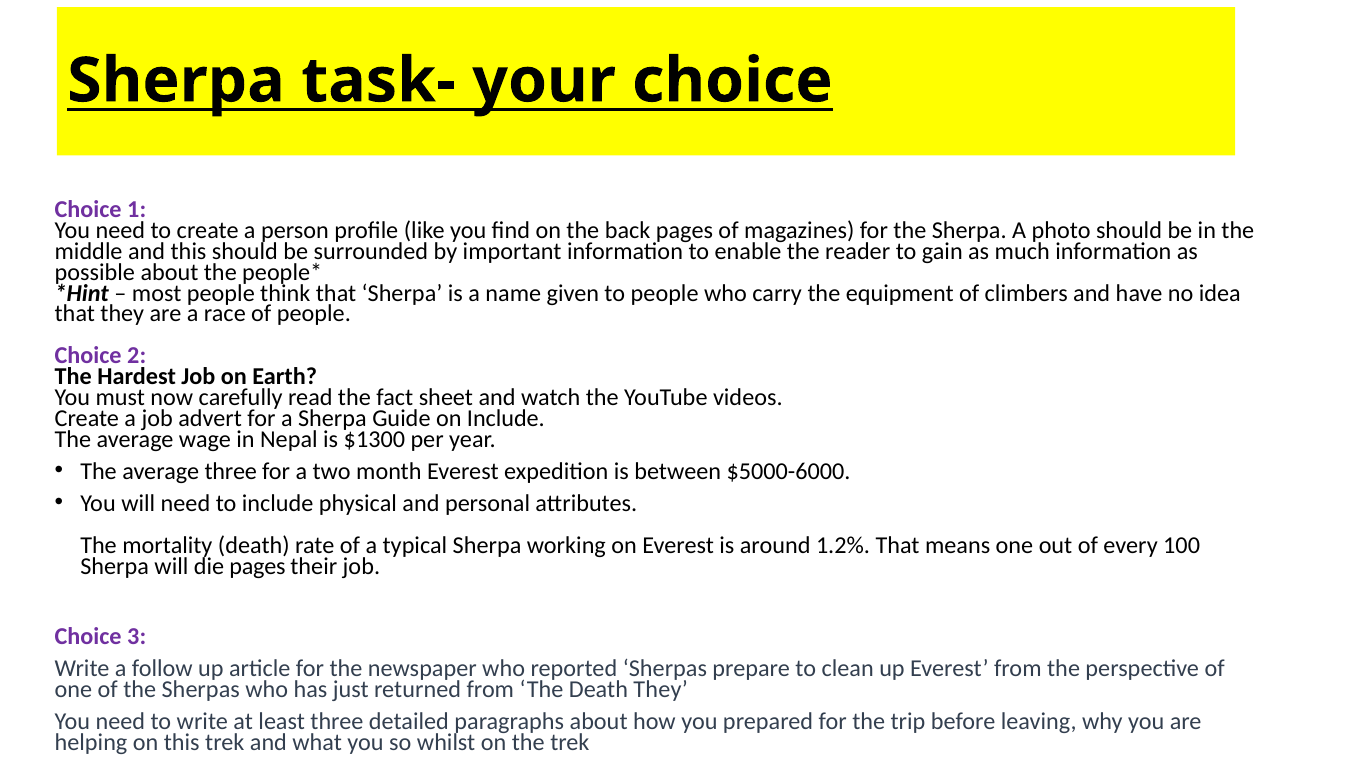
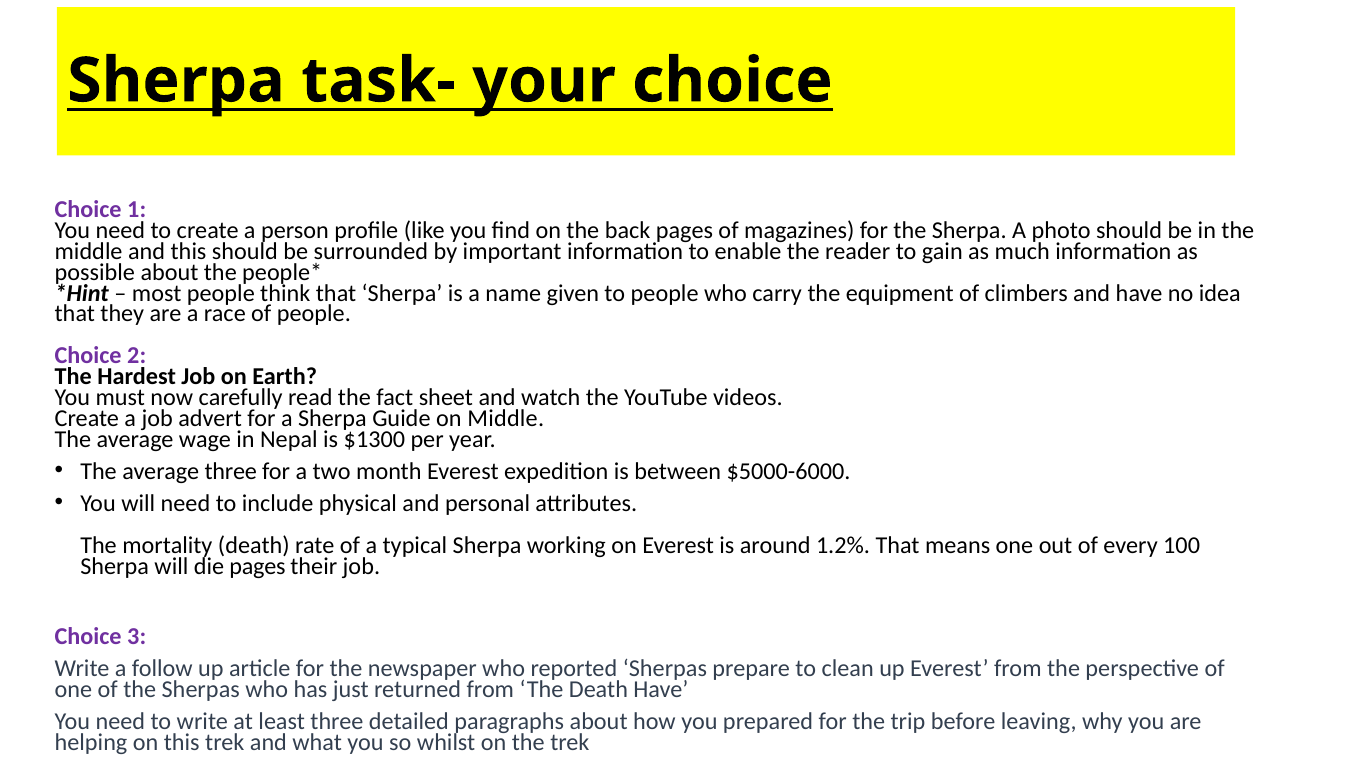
on Include: Include -> Middle
Death They: They -> Have
